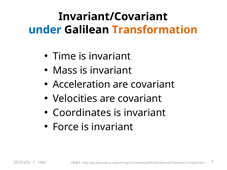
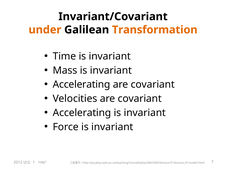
under colour: blue -> orange
Acceleration at (82, 85): Acceleration -> Accelerating
Coordinates at (82, 113): Coordinates -> Accelerating
